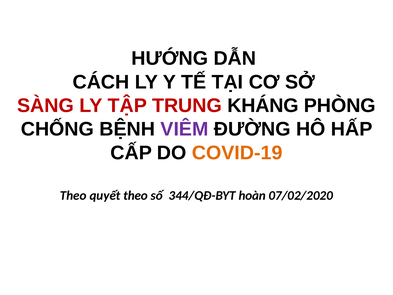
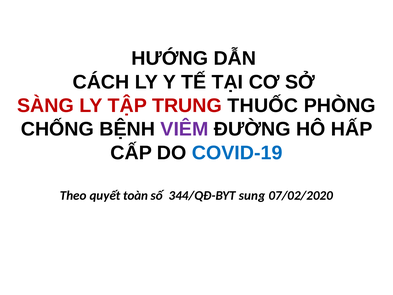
KHÁNG: KHÁNG -> THUỐC
COVID-19 colour: orange -> blue
quyết theo: theo -> toàn
hoàn: hoàn -> sung
